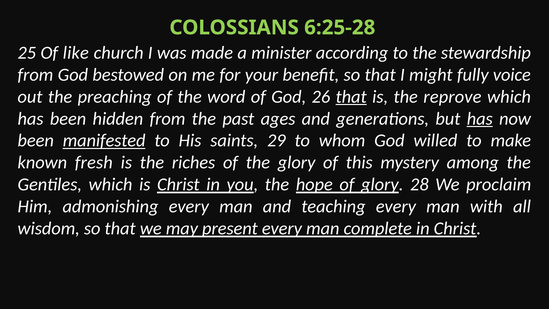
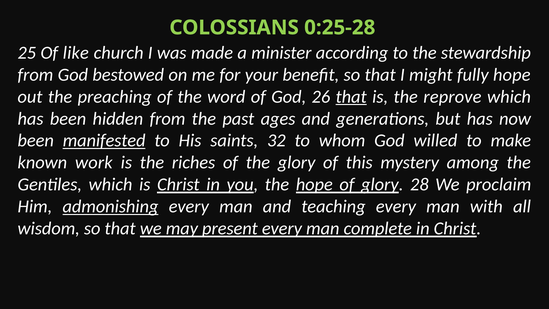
6:25-28: 6:25-28 -> 0:25-28
fully voice: voice -> hope
has at (480, 119) underline: present -> none
29: 29 -> 32
fresh: fresh -> work
admonishing underline: none -> present
